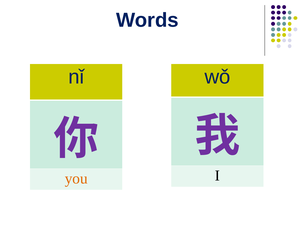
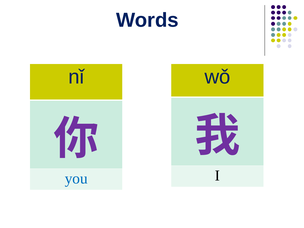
you colour: orange -> blue
